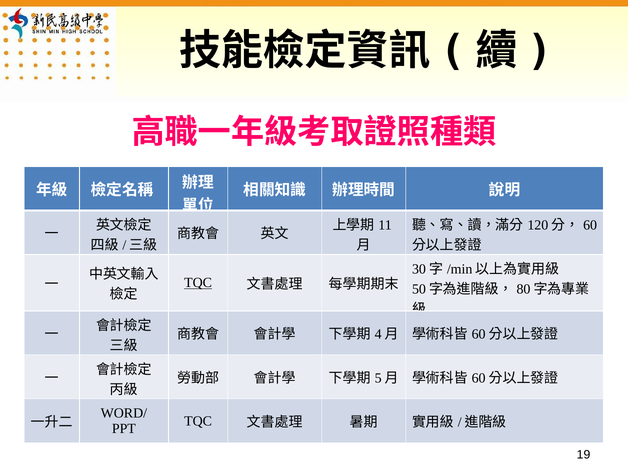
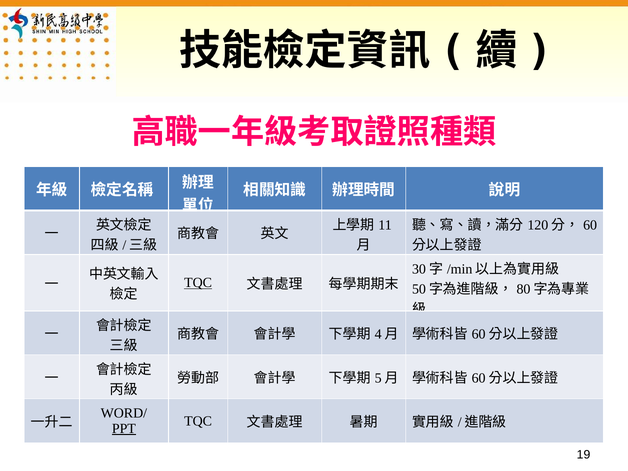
PPT underline: none -> present
